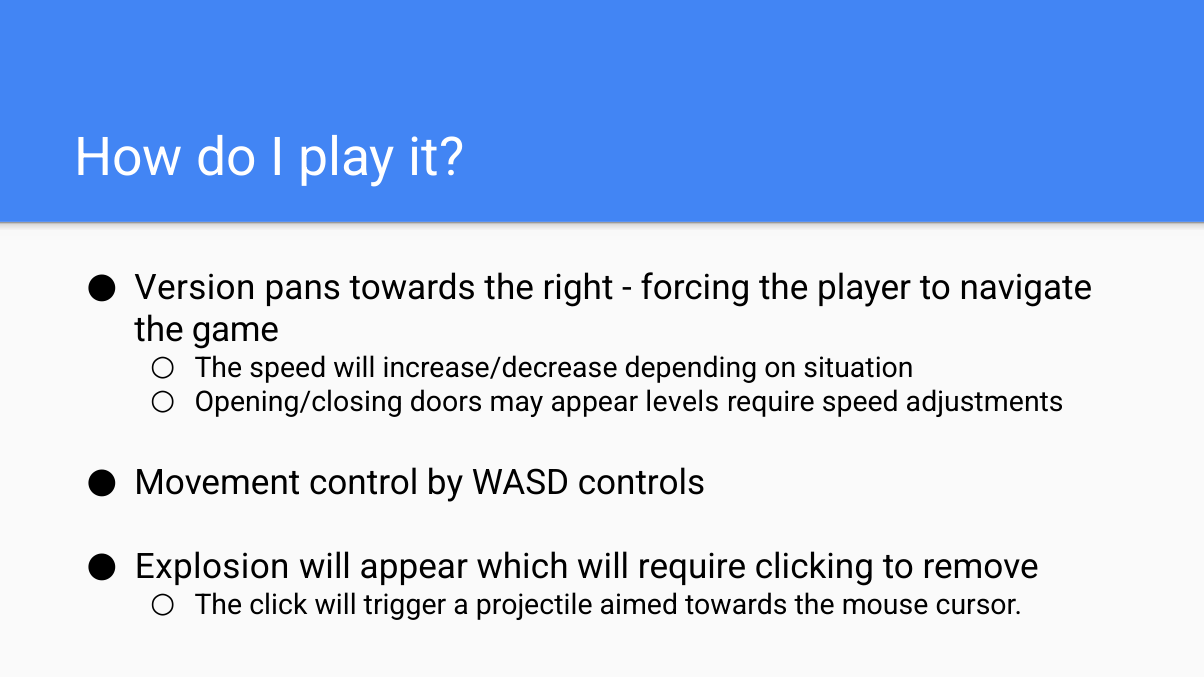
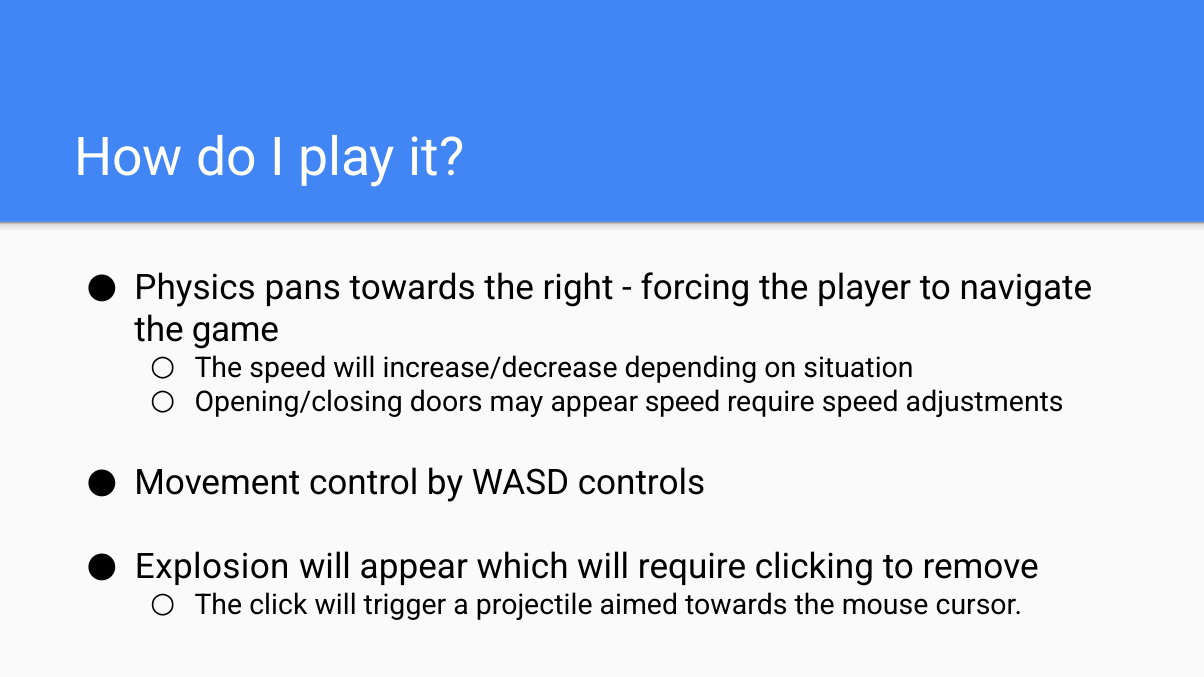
Version: Version -> Physics
appear levels: levels -> speed
